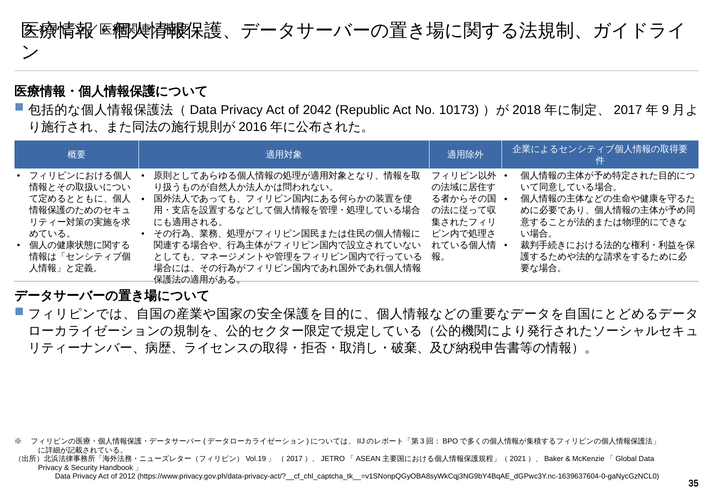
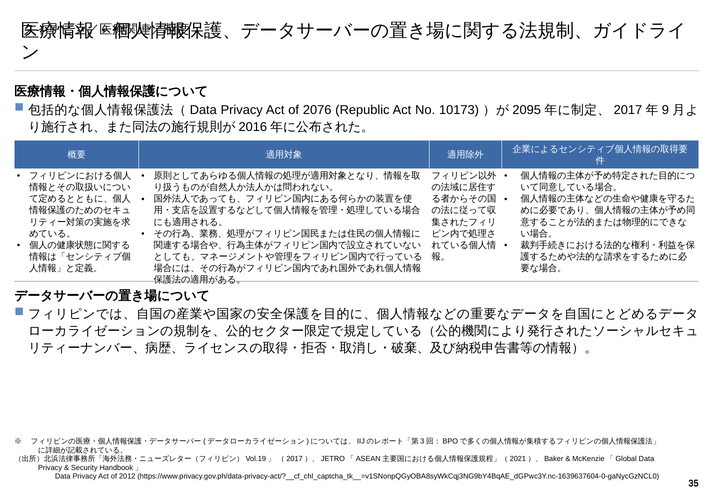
2042: 2042 -> 2076
2018: 2018 -> 2095
